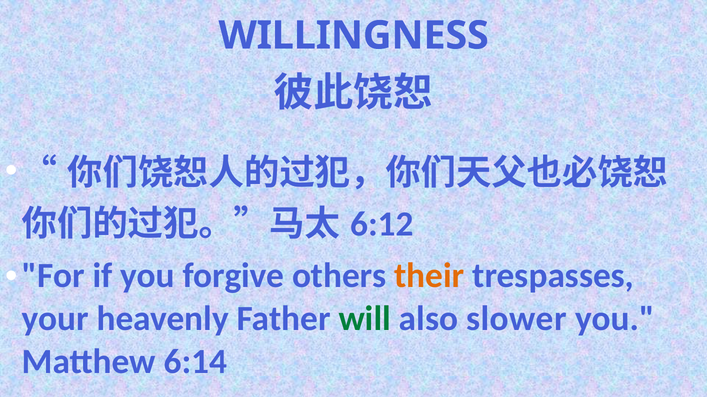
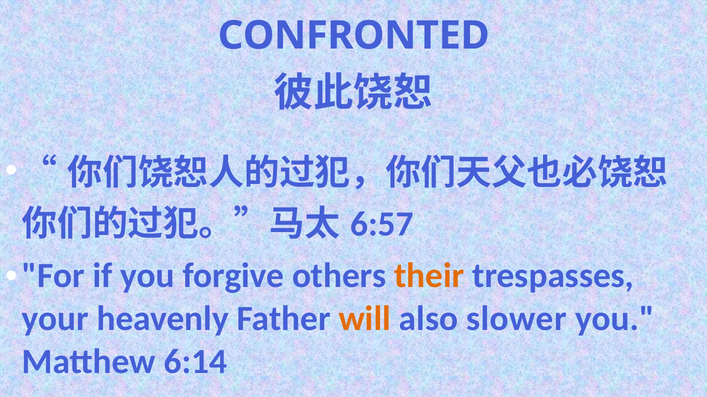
WILLINGNESS: WILLINGNESS -> CONFRONTED
6:12: 6:12 -> 6:57
will colour: green -> orange
